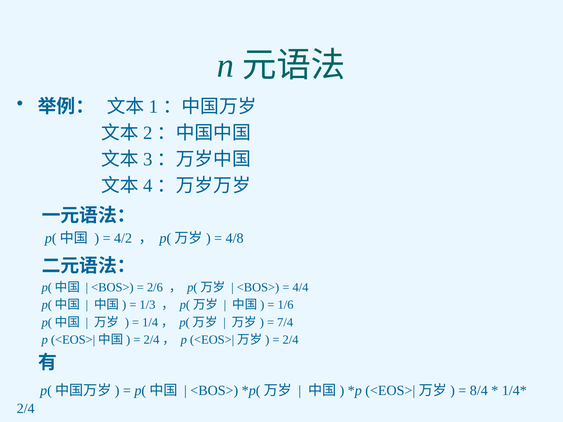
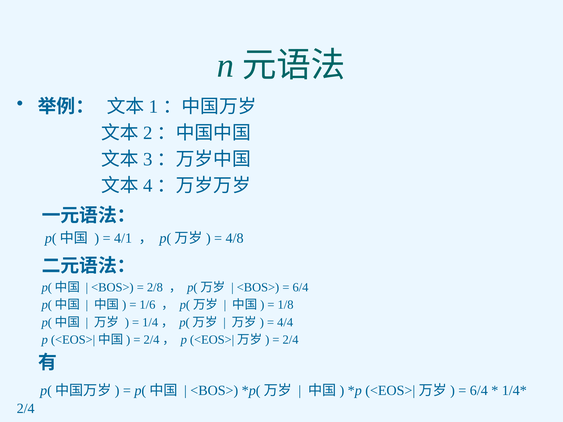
4/2: 4/2 -> 4/1
2/6: 2/6 -> 2/8
4/4 at (300, 287): 4/4 -> 6/4
1/3: 1/3 -> 1/6
1/6: 1/6 -> 1/8
7/4: 7/4 -> 4/4
8/4 at (479, 391): 8/4 -> 6/4
